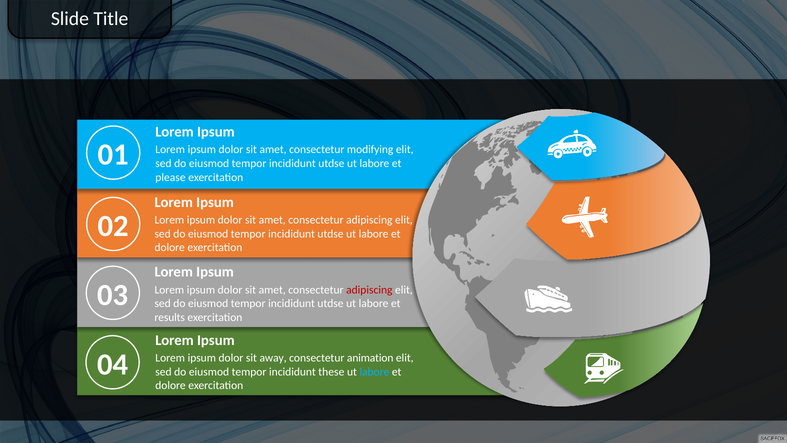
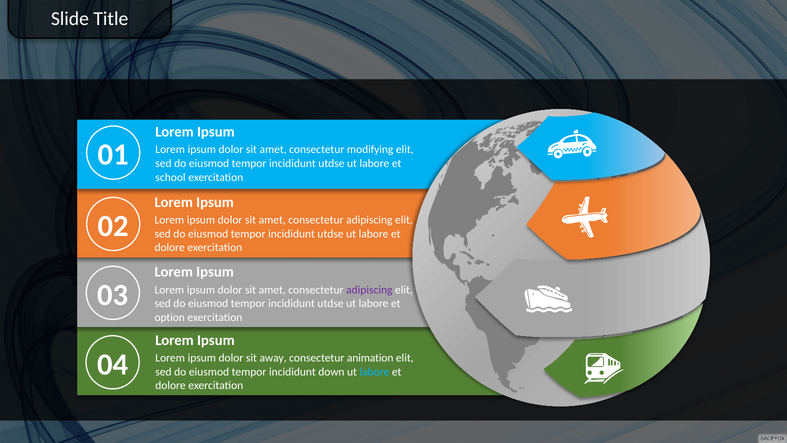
please: please -> school
adipiscing at (369, 290) colour: red -> purple
results: results -> option
these: these -> down
